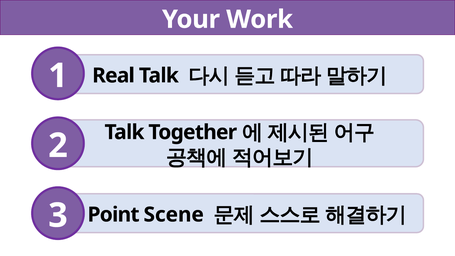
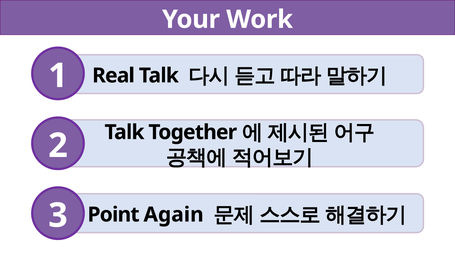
Scene: Scene -> Again
